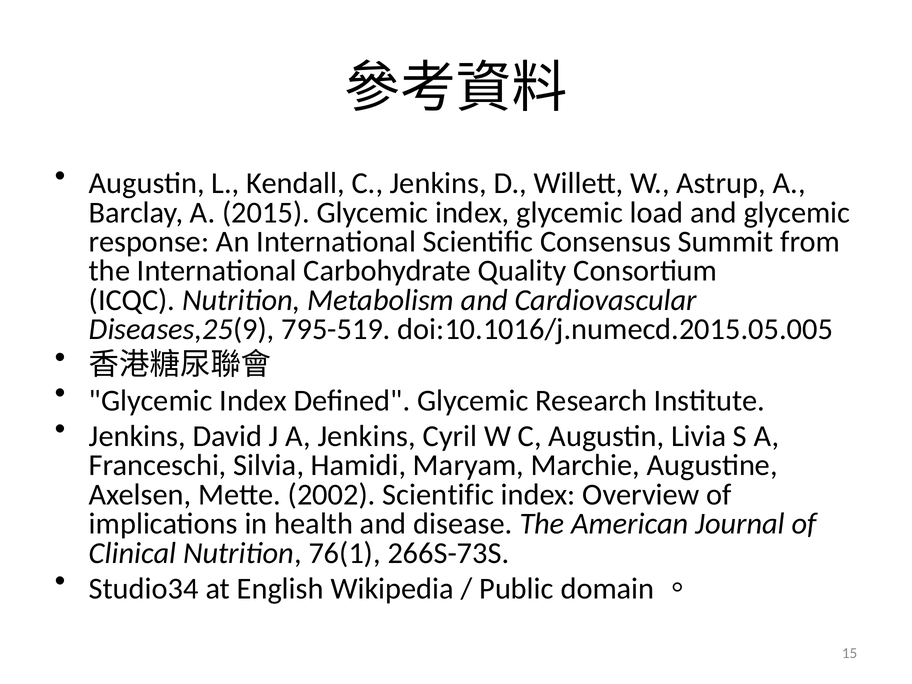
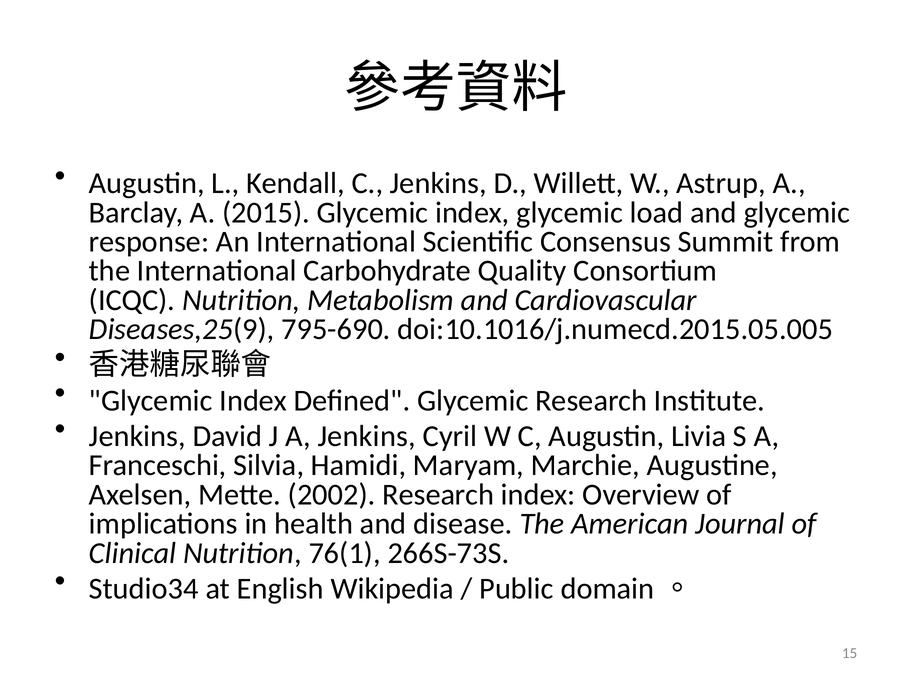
795-519: 795-519 -> 795-690
2002 Scientific: Scientific -> Research
